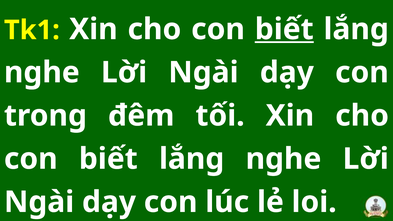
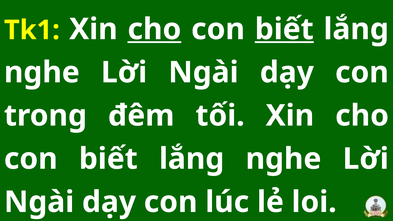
cho at (154, 29) underline: none -> present
